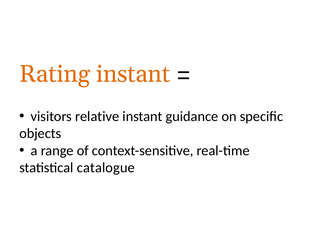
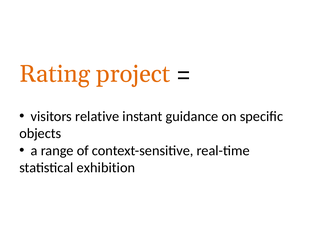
Rating instant: instant -> project
catalogue: catalogue -> exhibition
